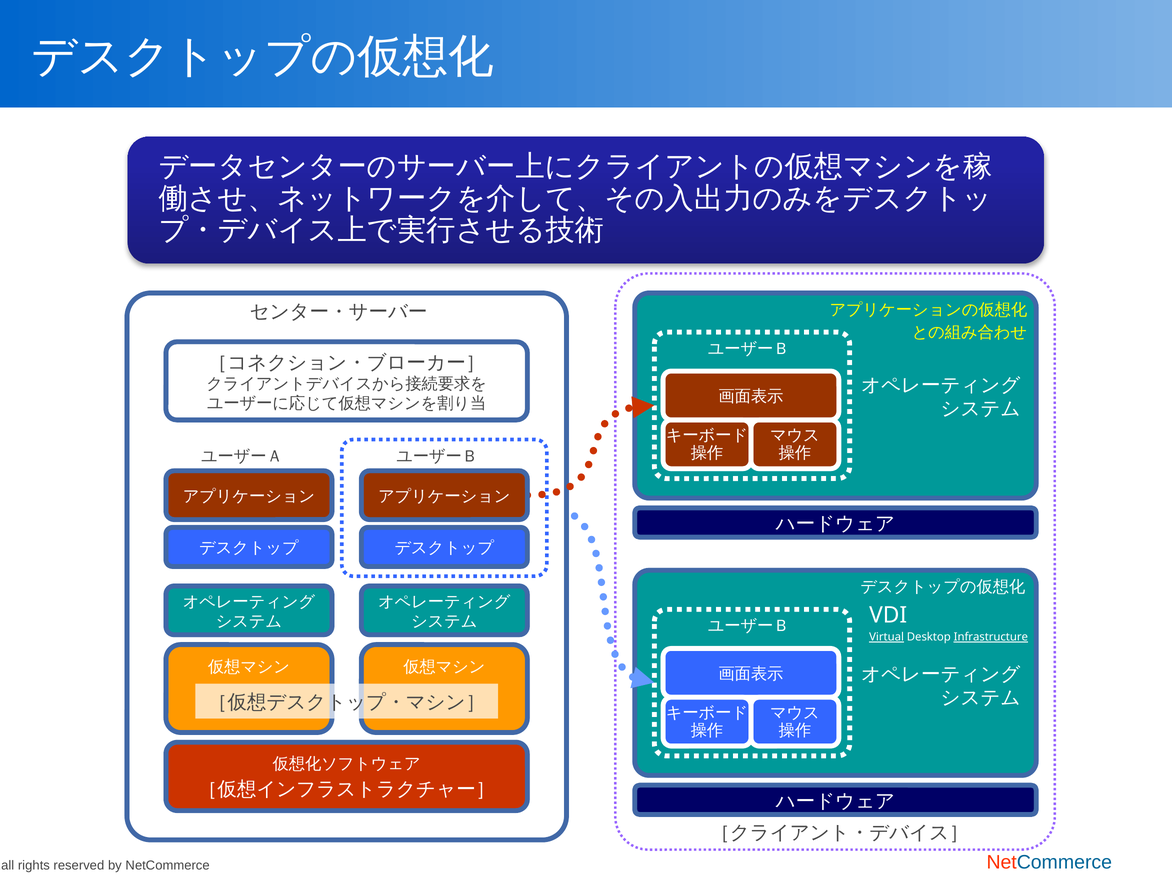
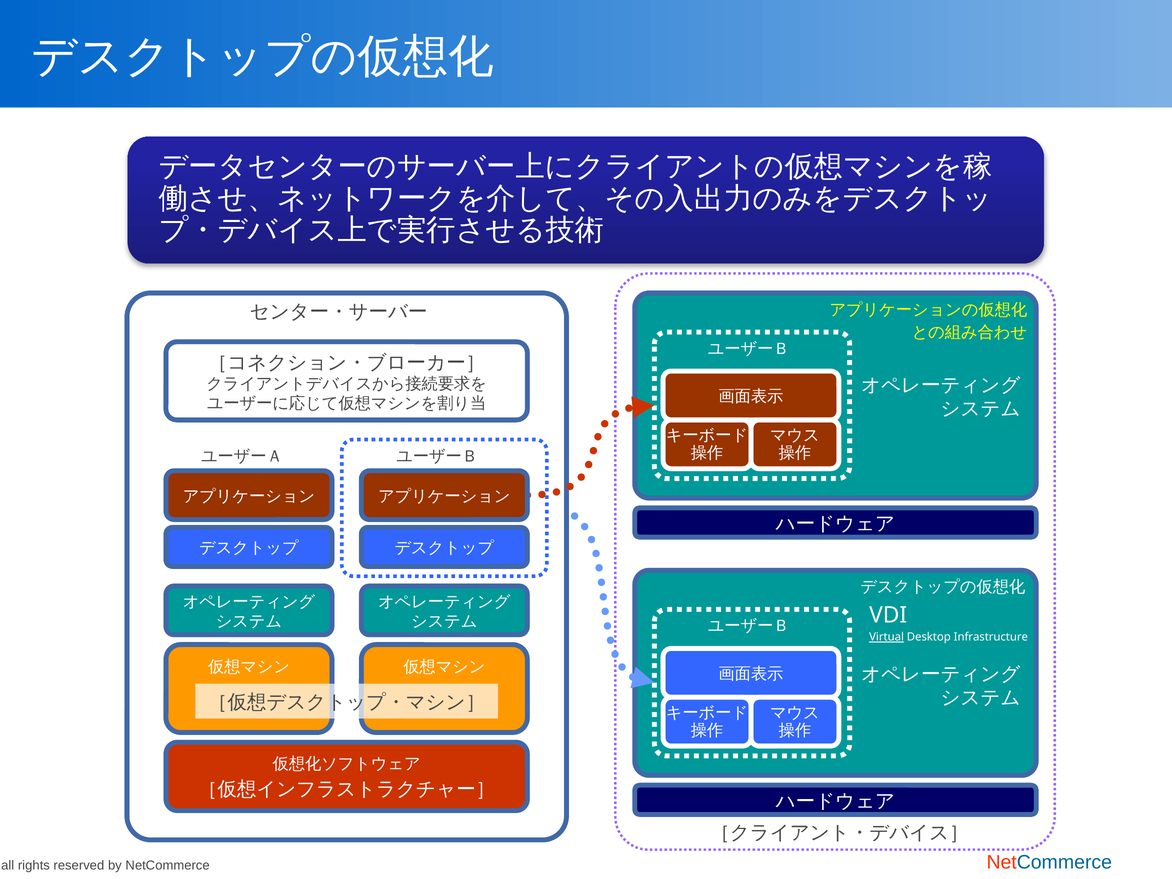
Infrastructure underline: present -> none
